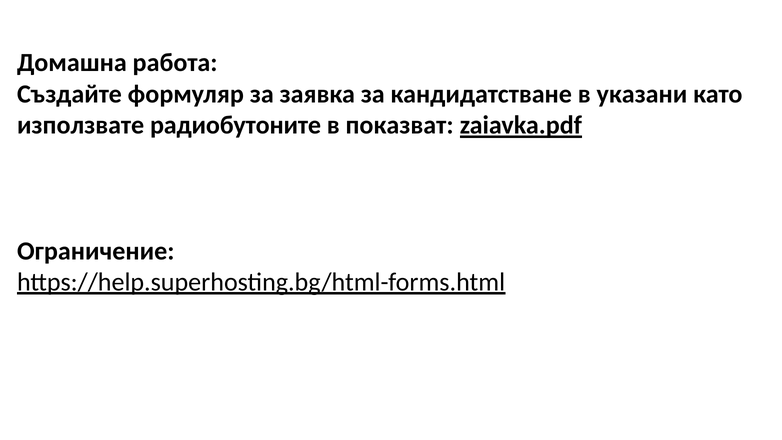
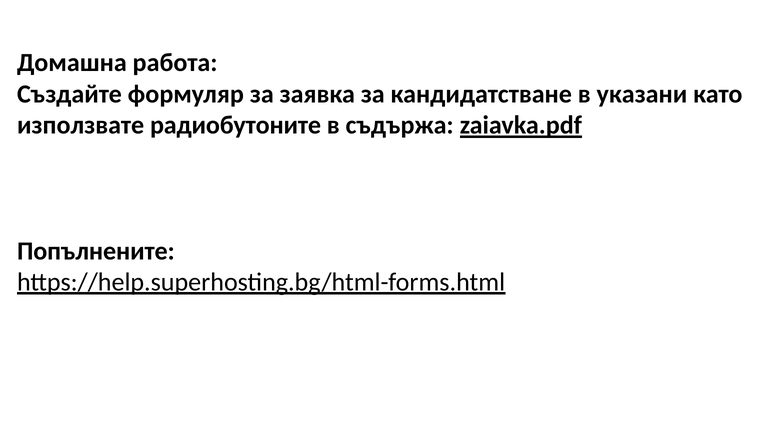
показват: показват -> съдържа
Ограничение: Ограничение -> Попълнените
